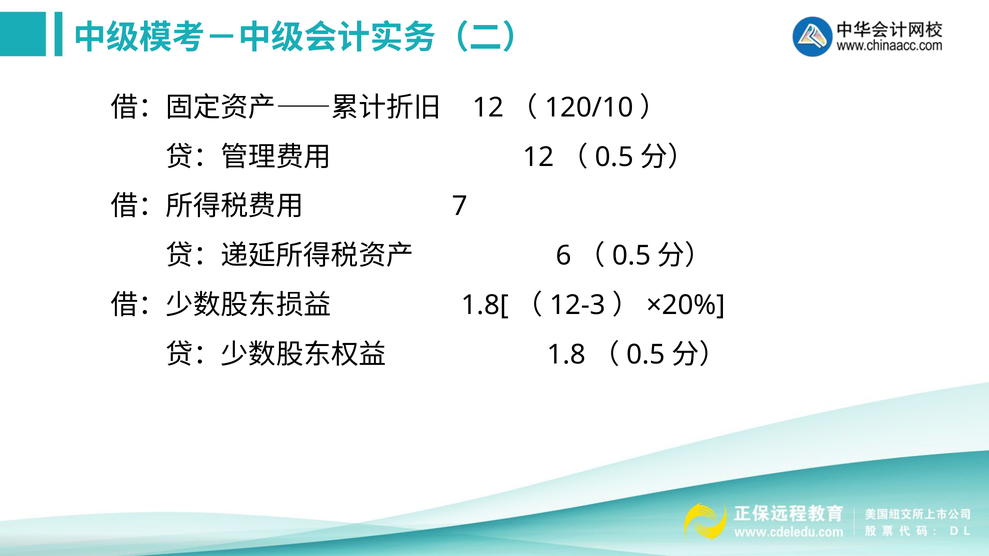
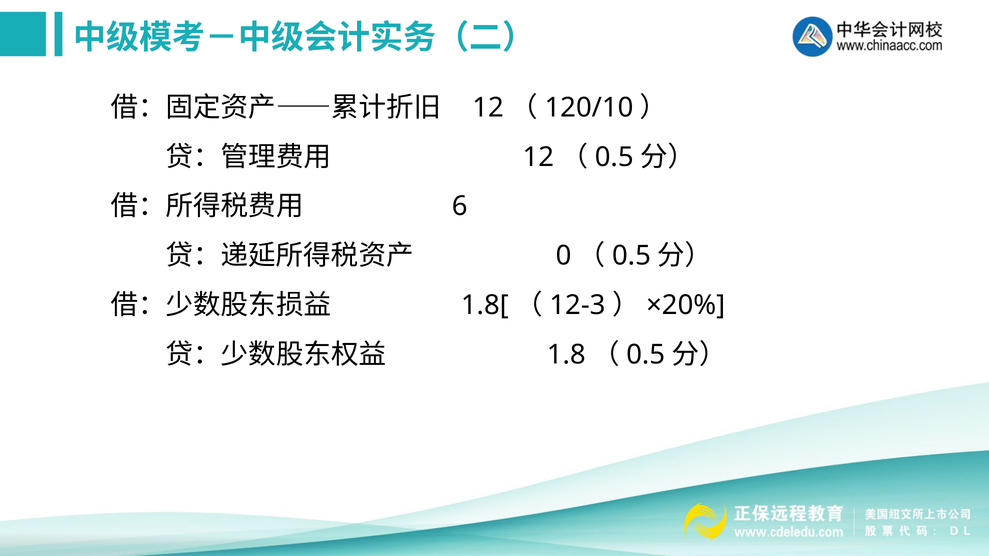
7: 7 -> 6
6: 6 -> 0
